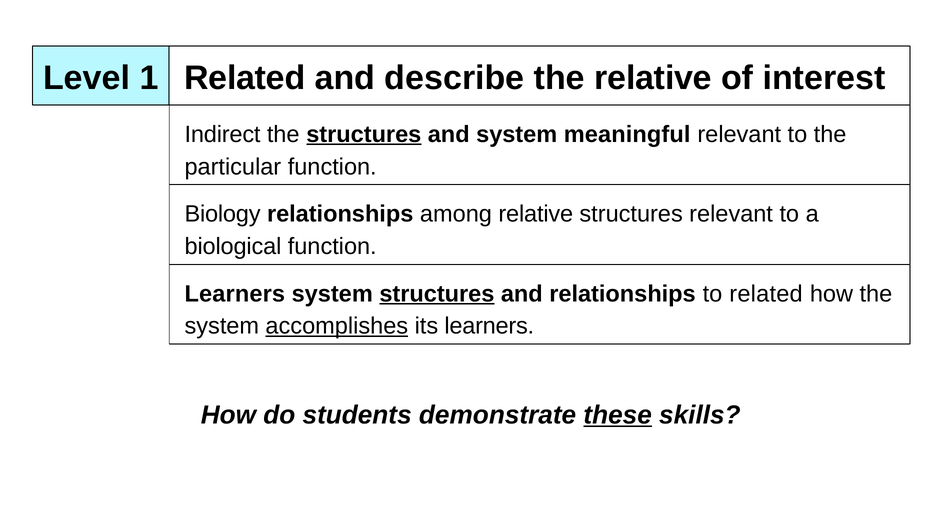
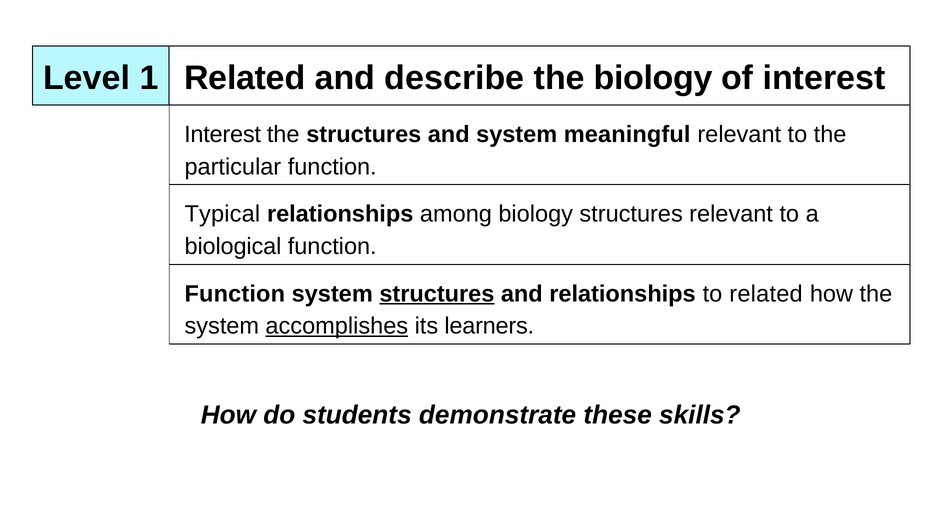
the relative: relative -> biology
Indirect at (223, 134): Indirect -> Interest
structures at (364, 134) underline: present -> none
Biology: Biology -> Typical
among relative: relative -> biology
Learners at (235, 294): Learners -> Function
these underline: present -> none
